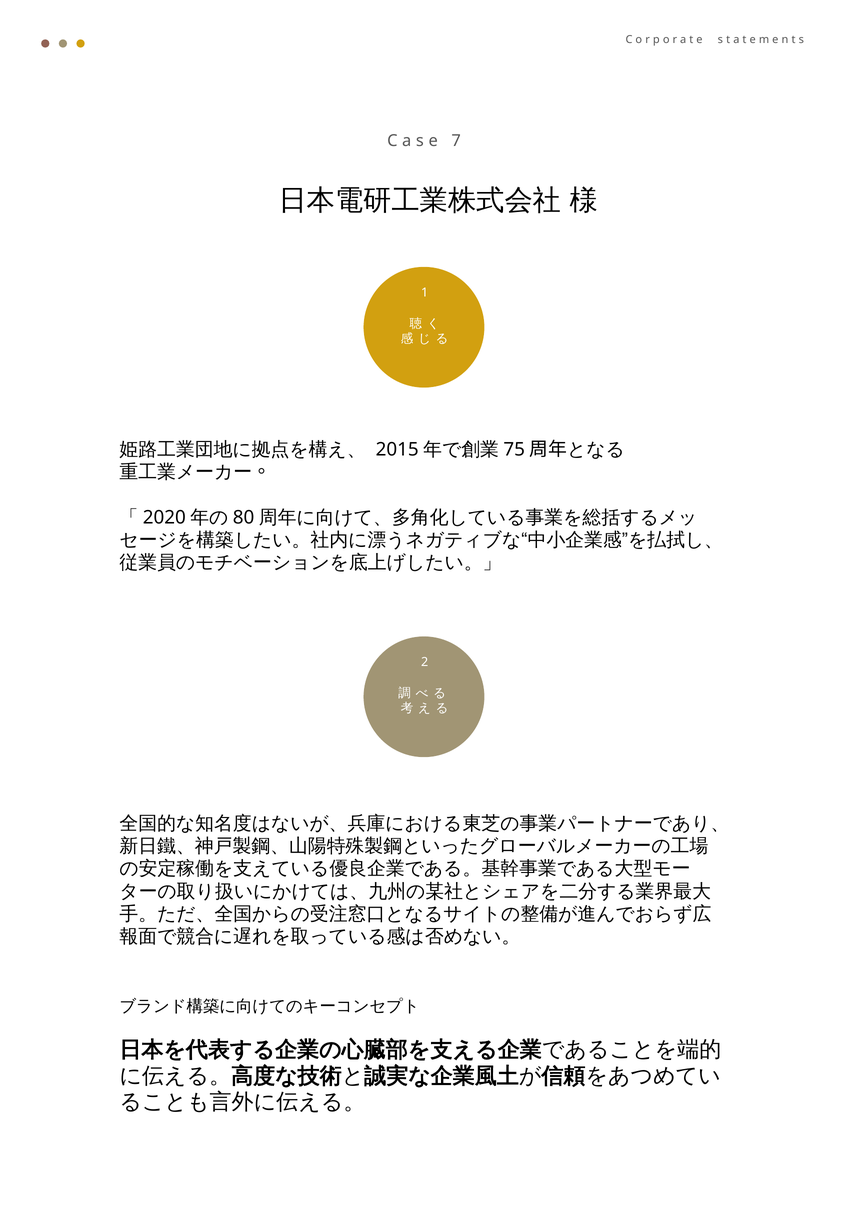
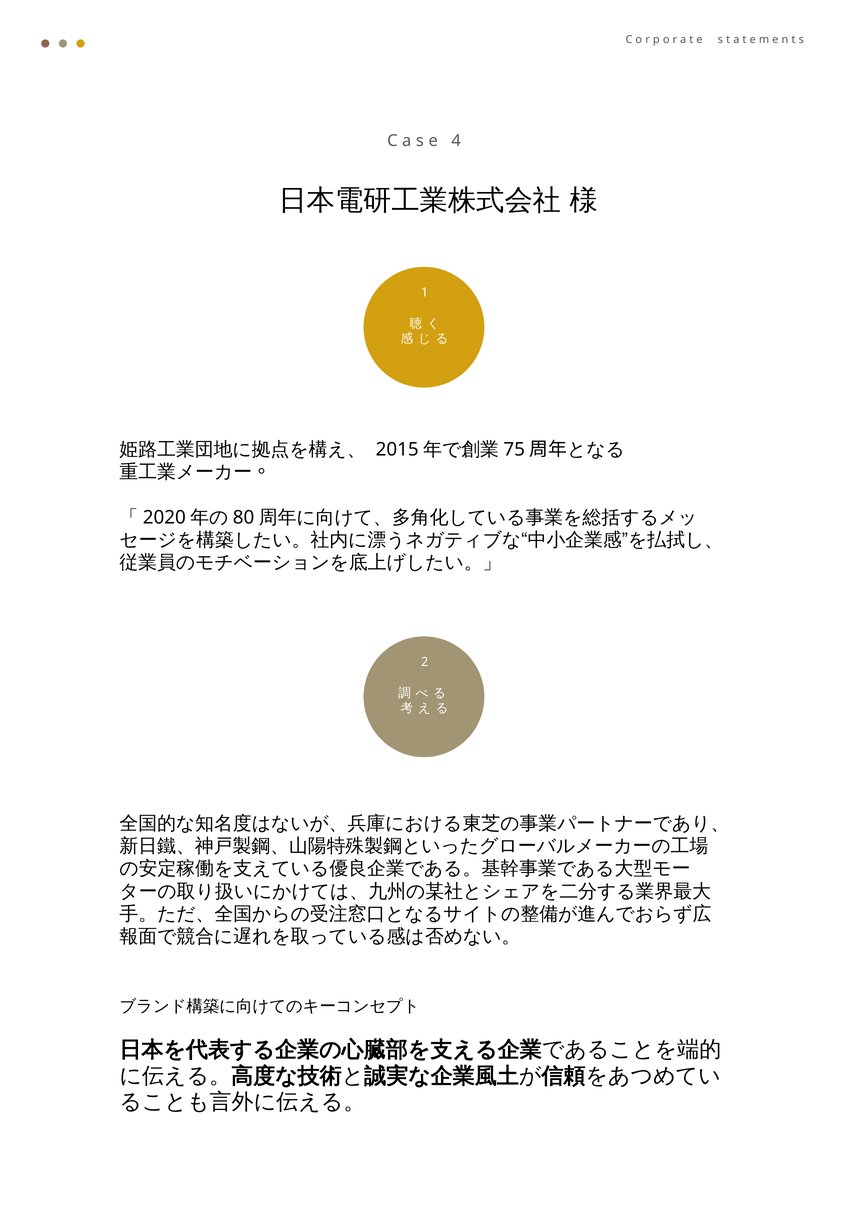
7: 7 -> 4
